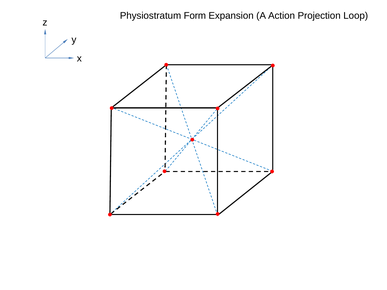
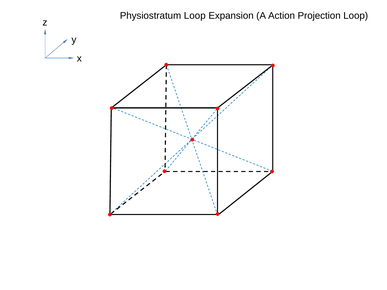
Physiostratum Form: Form -> Loop
